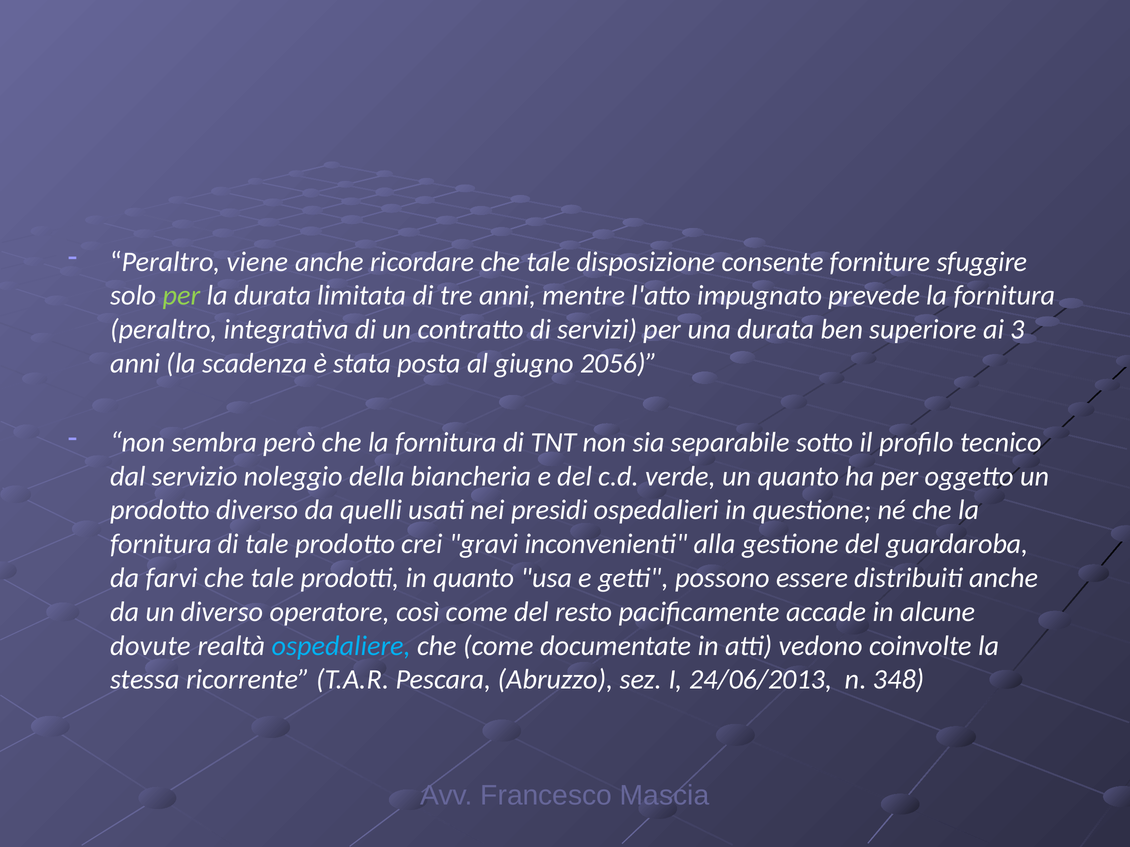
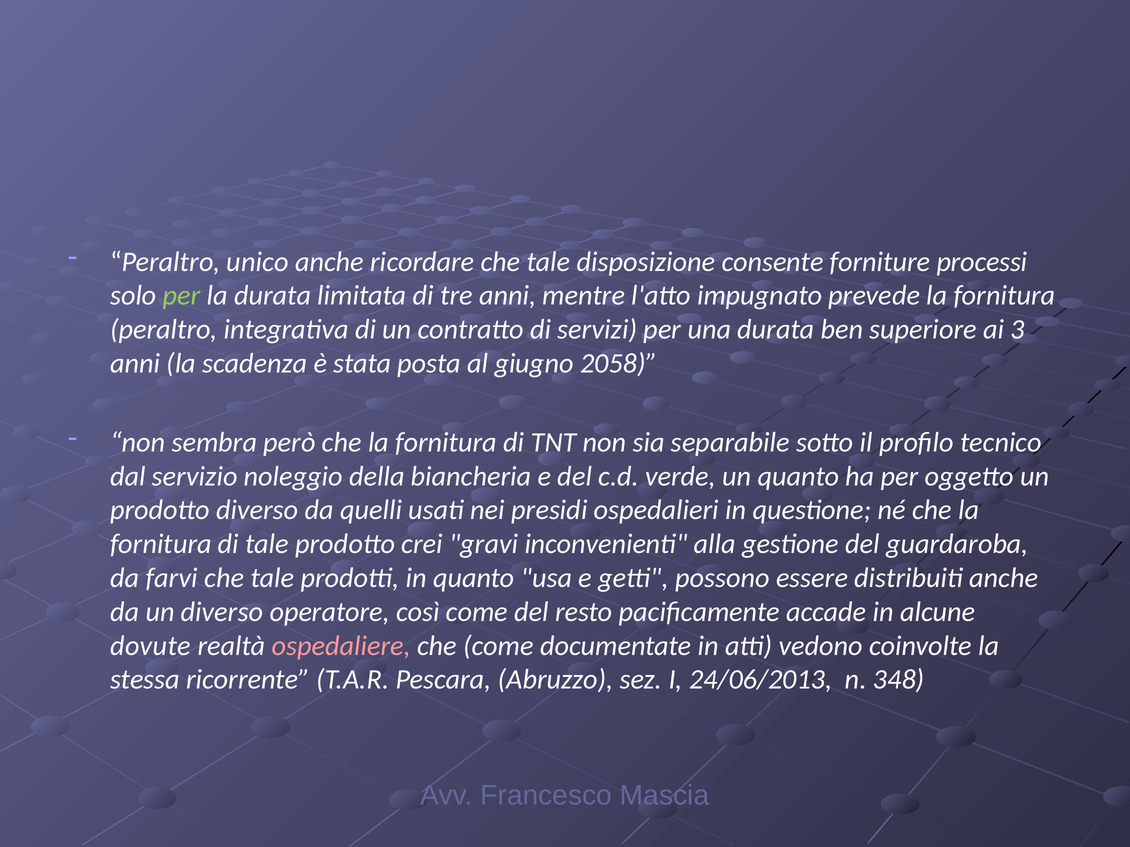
viene: viene -> unico
sfuggire: sfuggire -> processi
2056: 2056 -> 2058
ospedaliere colour: light blue -> pink
